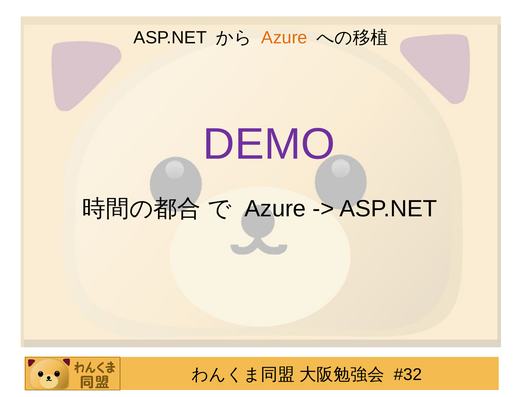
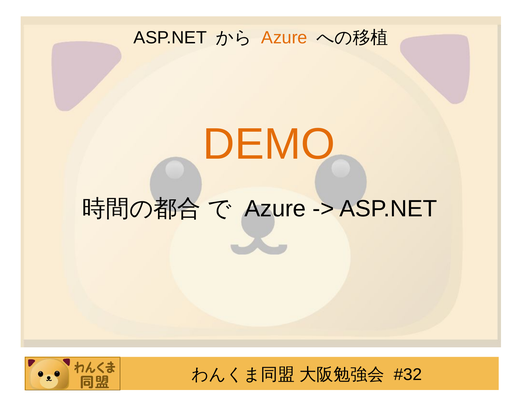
DEMO colour: purple -> orange
